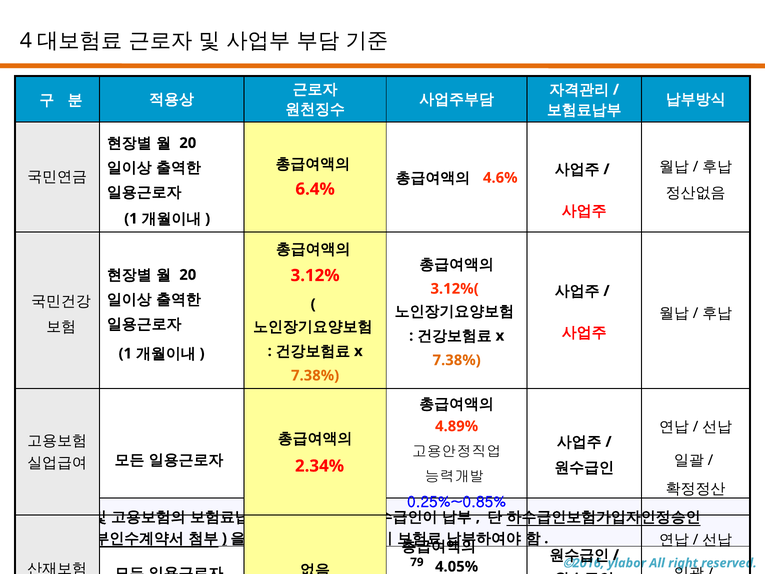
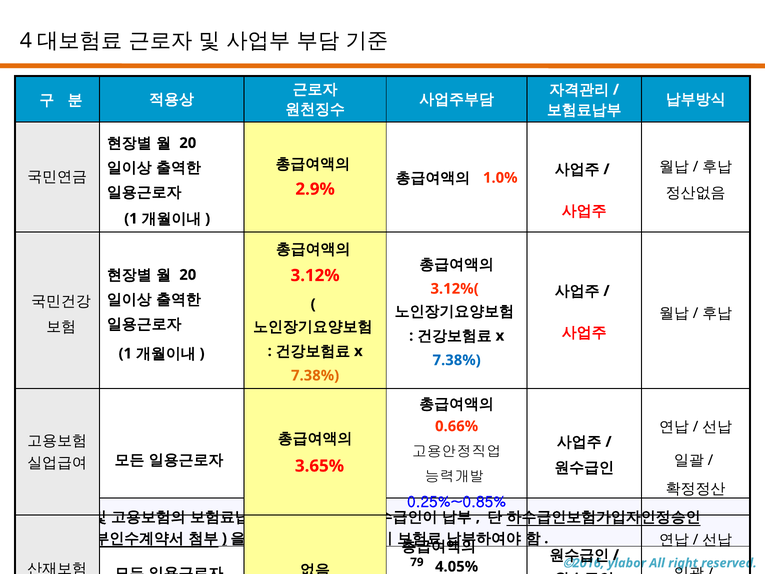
4.6%: 4.6% -> 1.0%
6.4%: 6.4% -> 2.9%
7.38% at (457, 360) colour: orange -> blue
4.89%: 4.89% -> 0.66%
2.34%: 2.34% -> 3.65%
